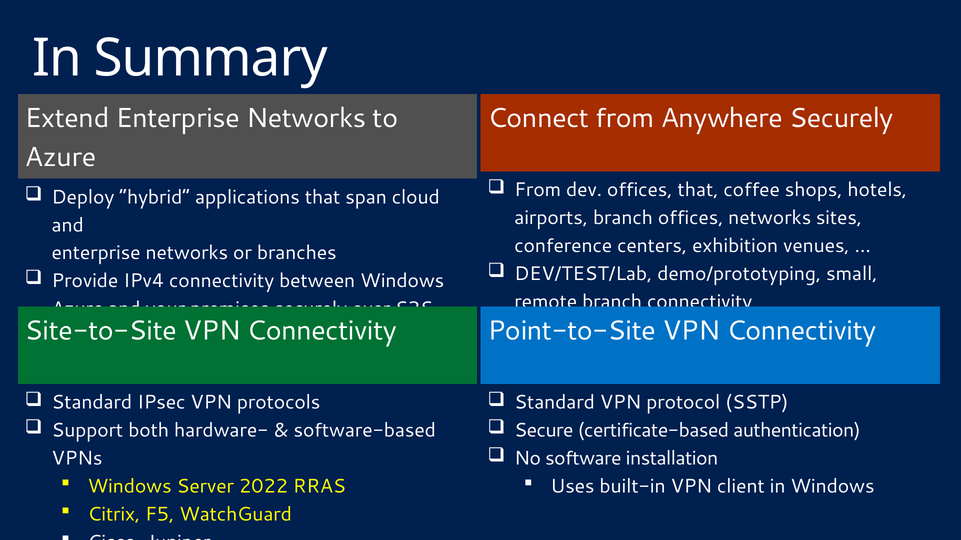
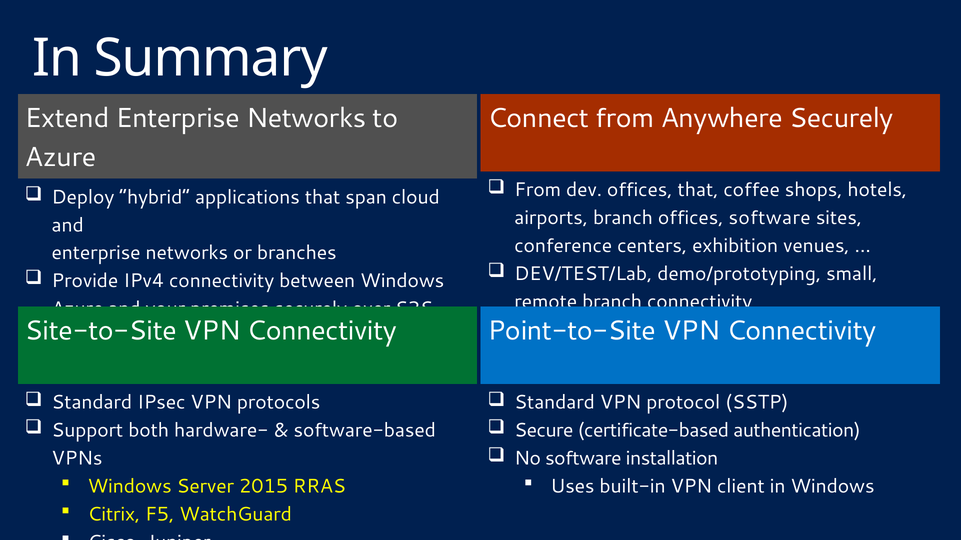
offices networks: networks -> software
2022: 2022 -> 2015
